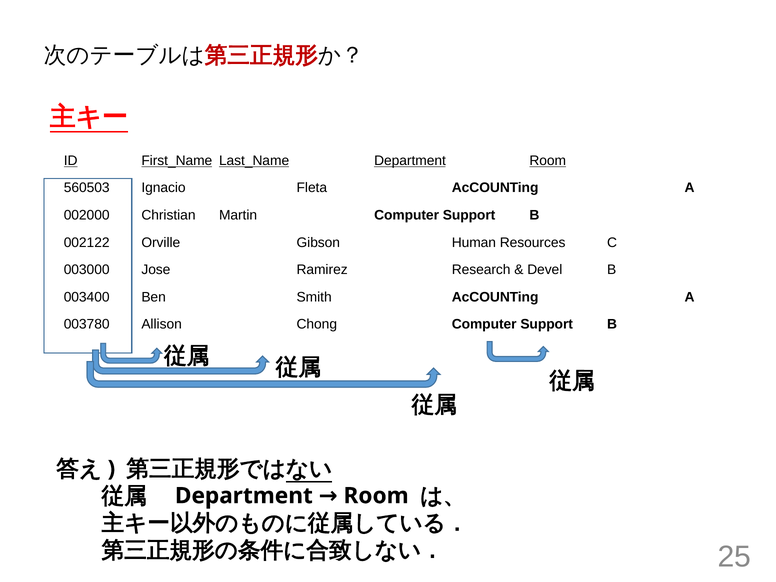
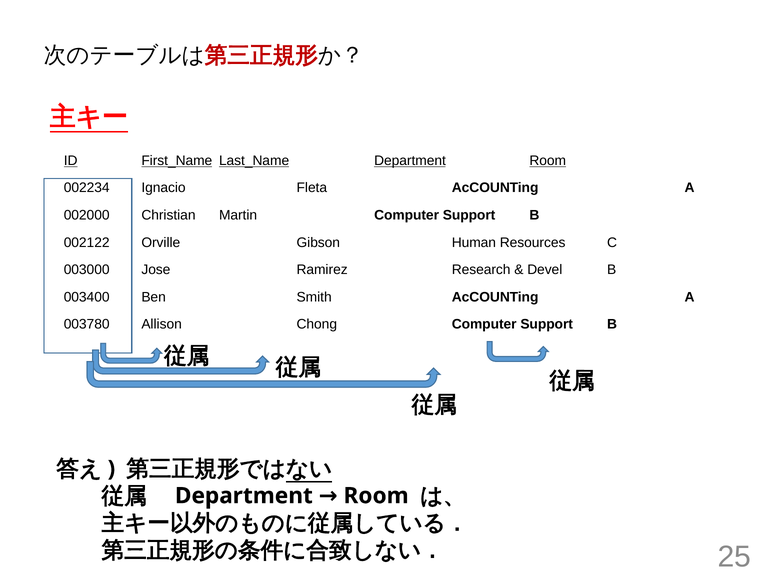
560503: 560503 -> 002234
